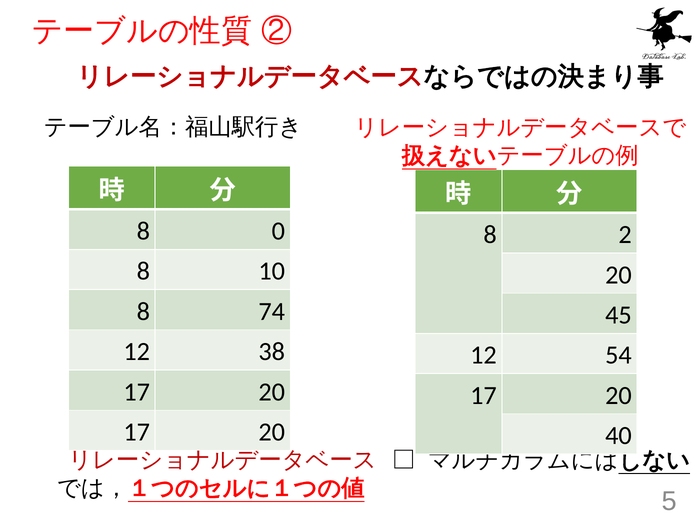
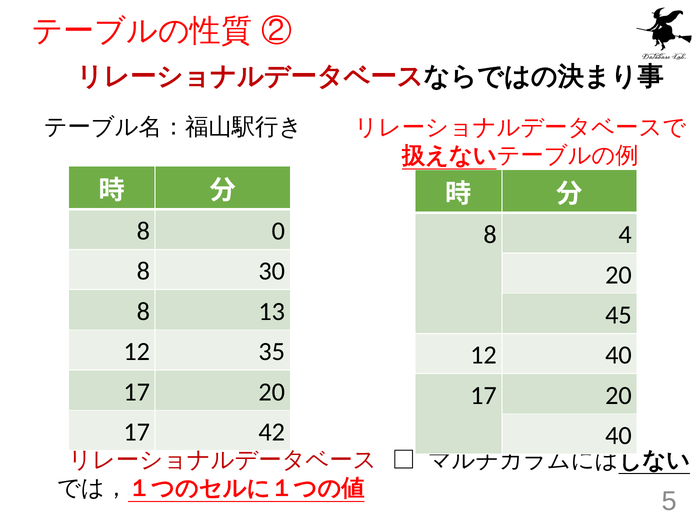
2: 2 -> 4
10: 10 -> 30
74: 74 -> 13
38: 38 -> 35
12 54: 54 -> 40
20 at (272, 432): 20 -> 42
